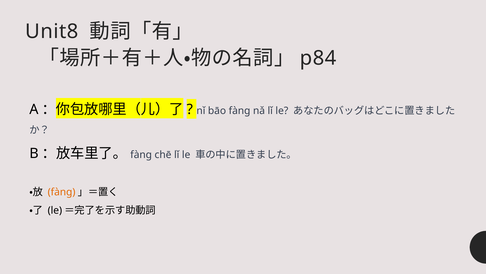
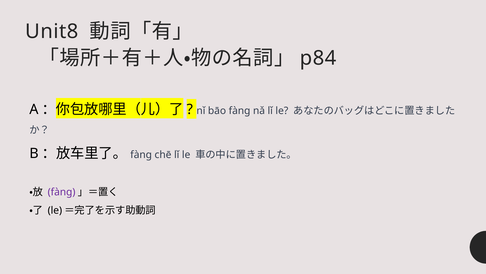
fàng at (62, 192) colour: orange -> purple
